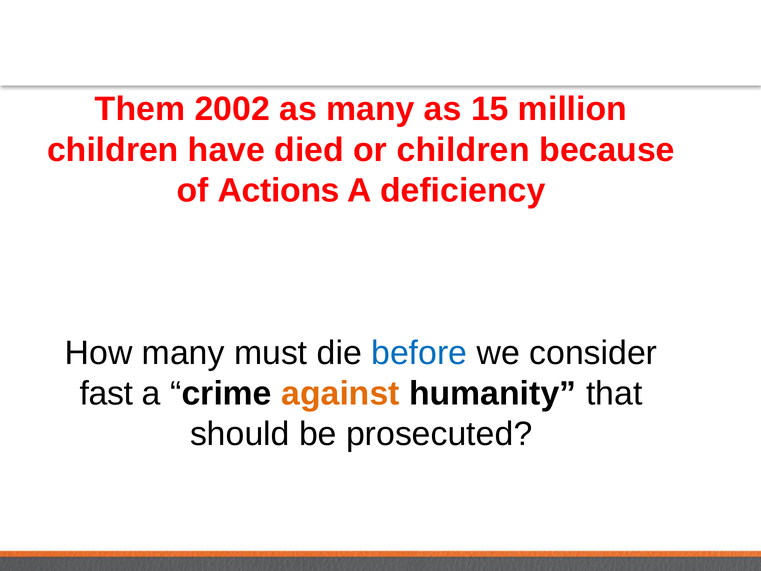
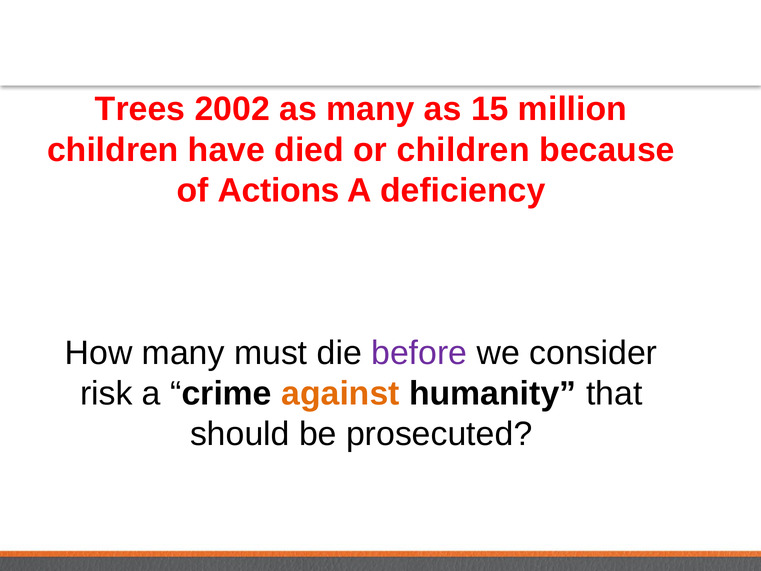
Them: Them -> Trees
before colour: blue -> purple
fast: fast -> risk
